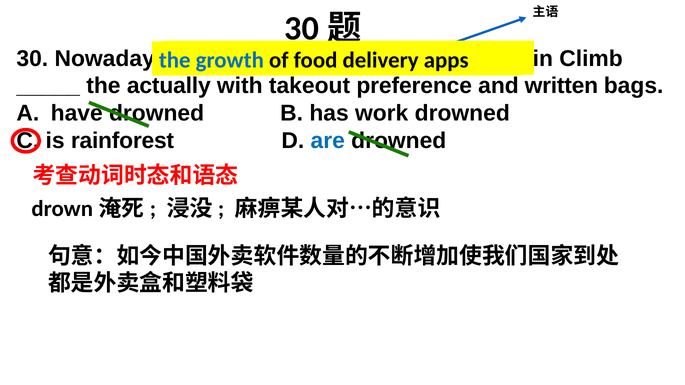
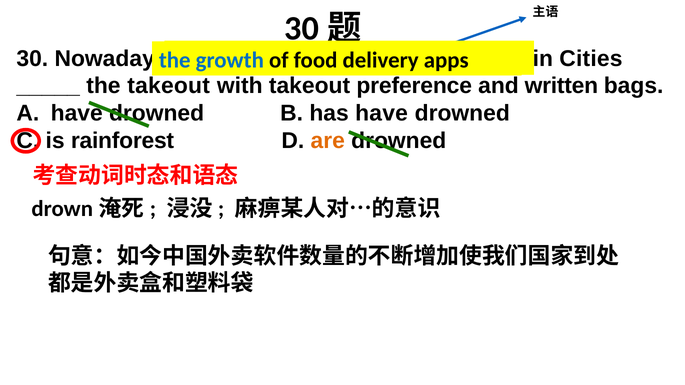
Climb: Climb -> Cities
the actually: actually -> takeout
has work: work -> have
are colour: blue -> orange
